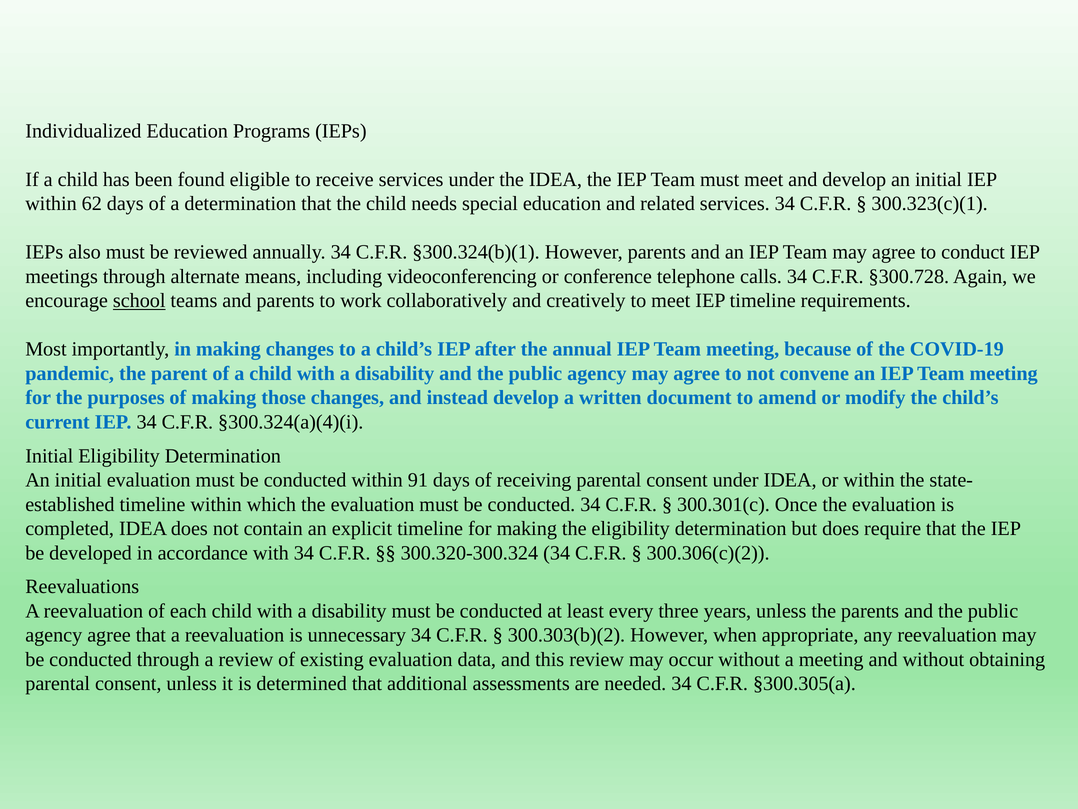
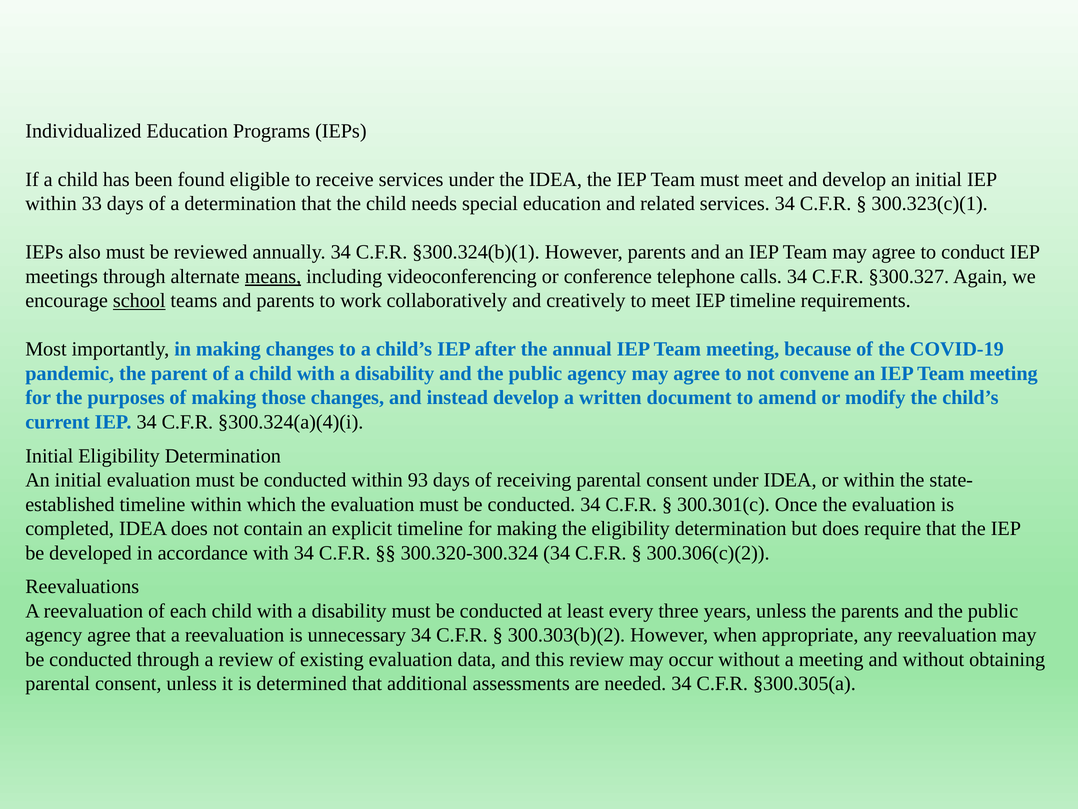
62: 62 -> 33
means underline: none -> present
§300.728: §300.728 -> §300.327
91: 91 -> 93
